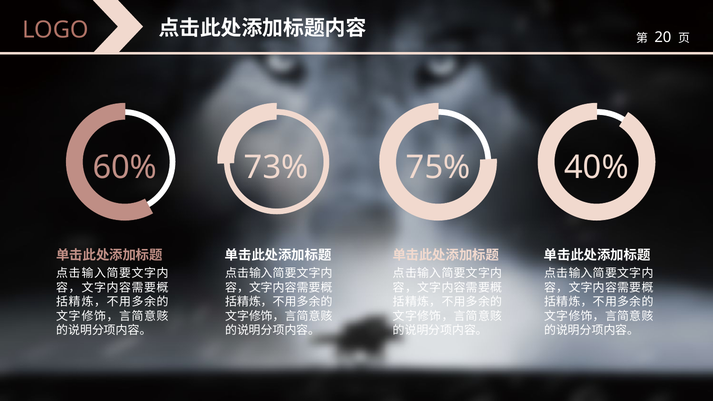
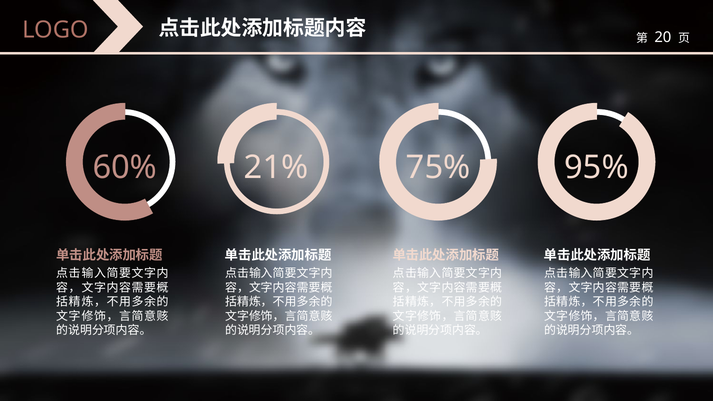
73%: 73% -> 21%
40%: 40% -> 95%
